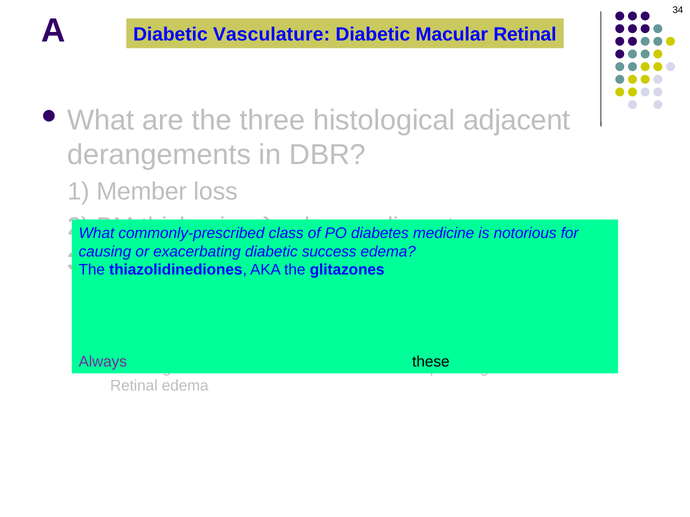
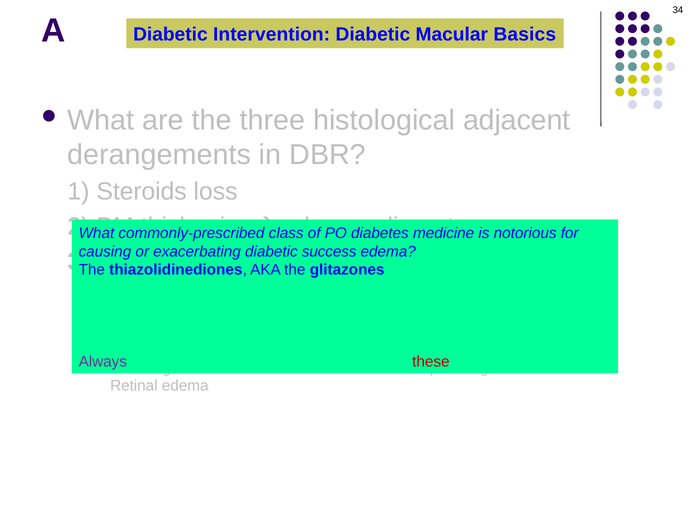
Vasculature: Vasculature -> Intervention
Macular Retinal: Retinal -> Basics
Member: Member -> Steroids
these colour: black -> red
